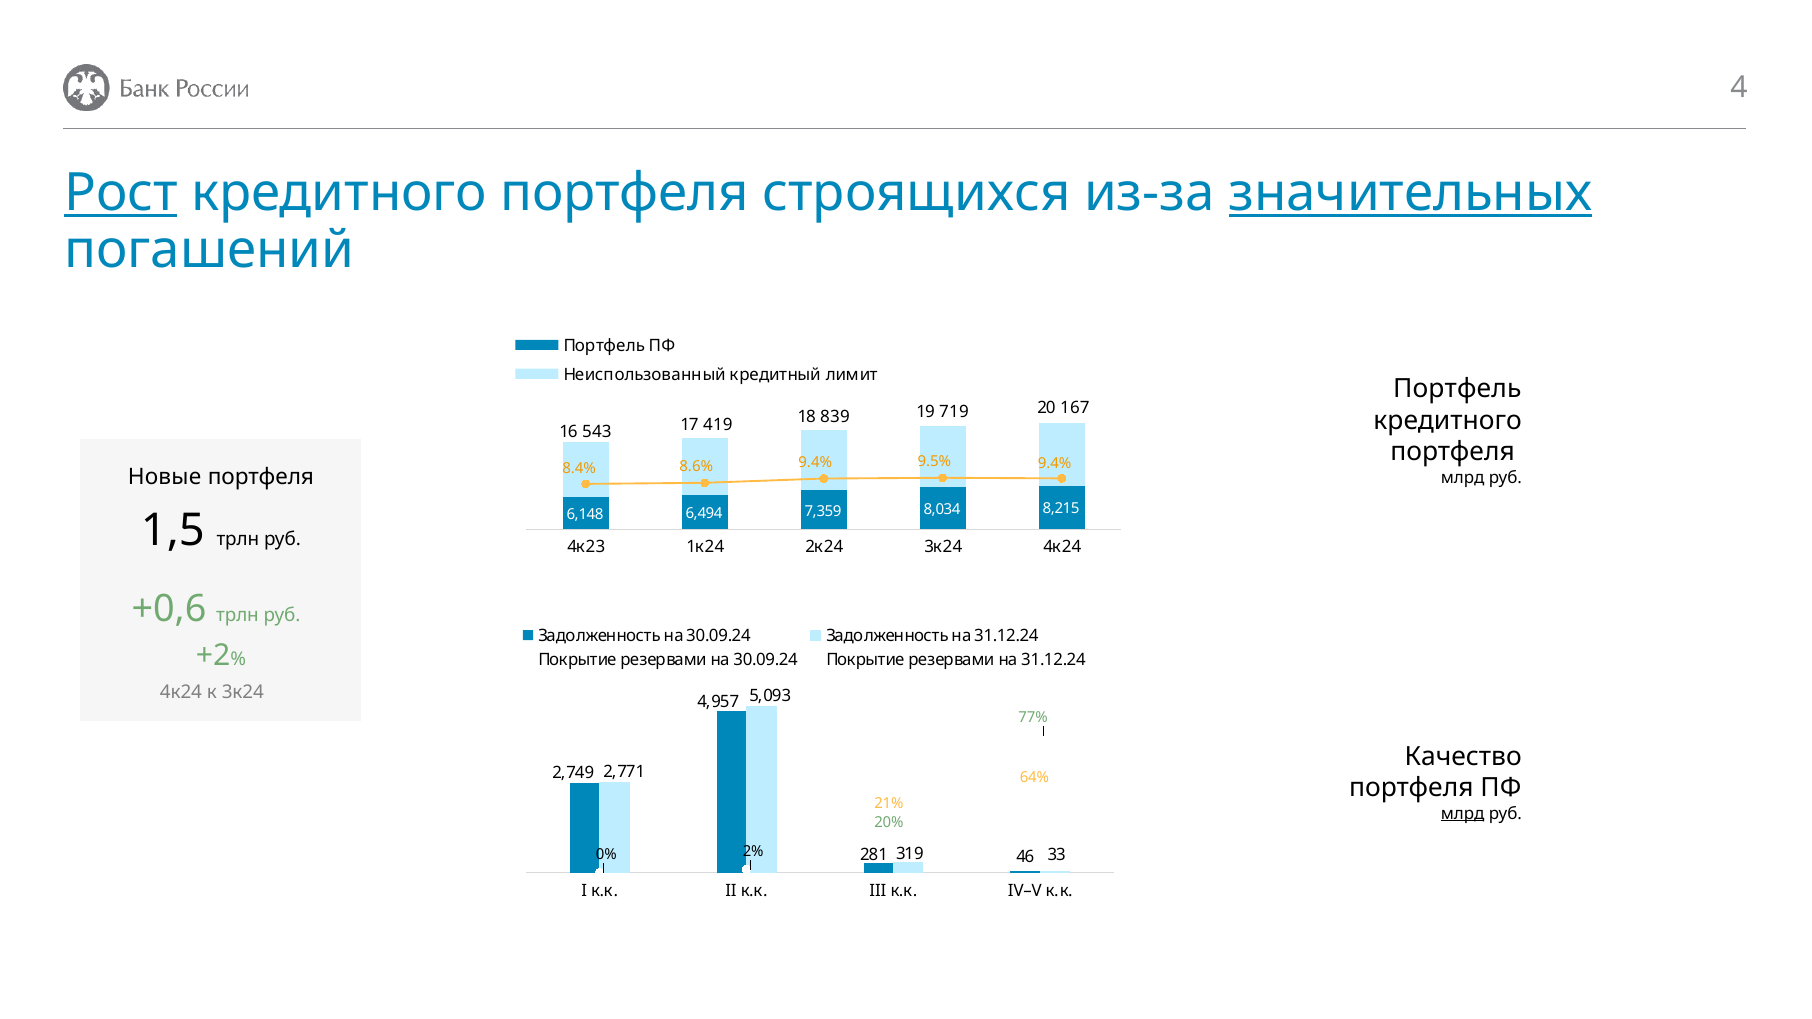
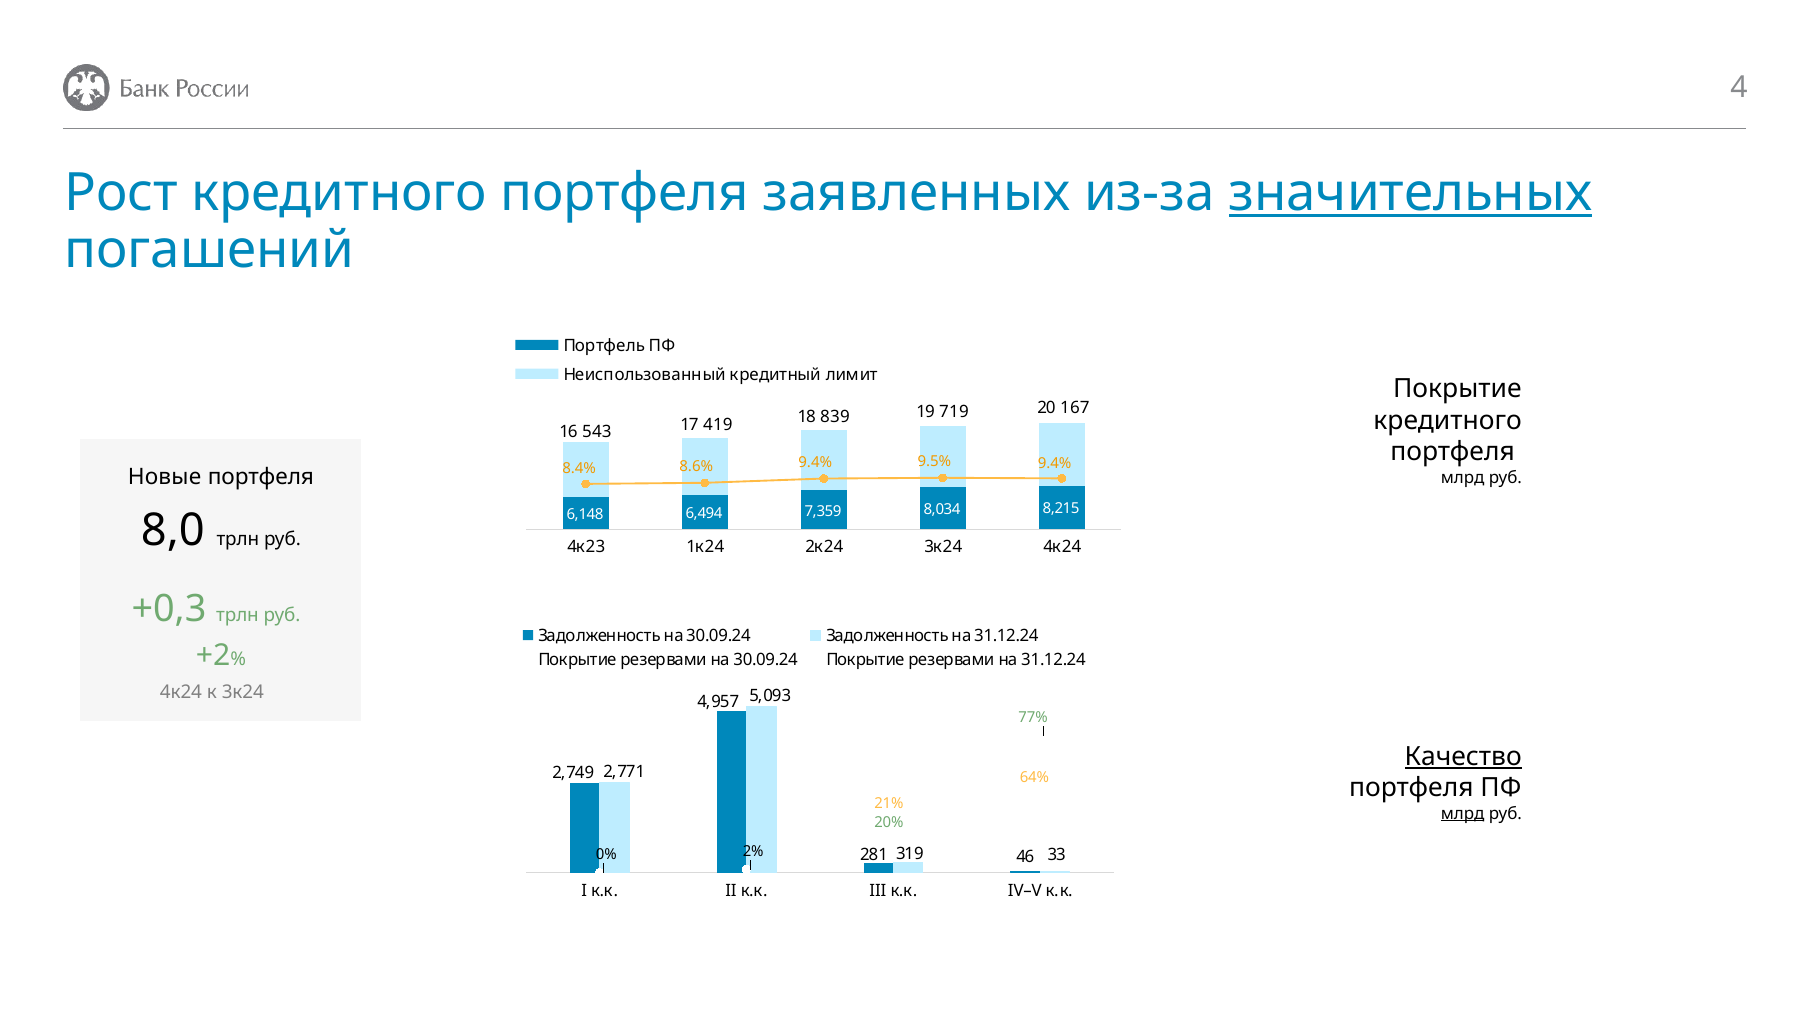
Рост underline: present -> none
строящихся: строящихся -> заявленных
Портфель at (1457, 389): Портфель -> Покрытие
1,5: 1,5 -> 8,0
+0,6: +0,6 -> +0,3
Качество underline: none -> present
